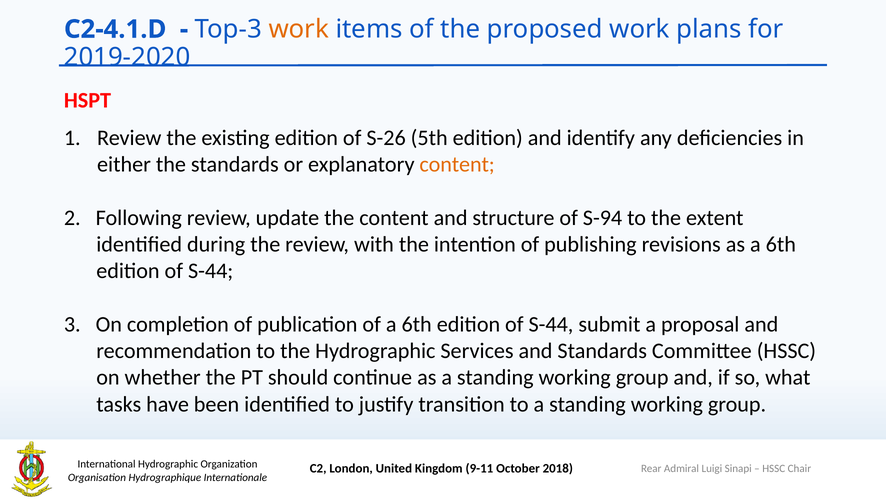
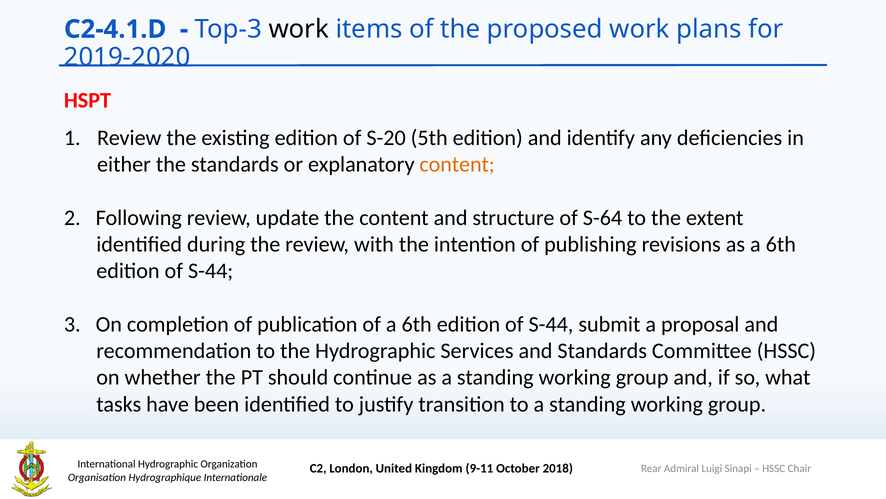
work at (299, 29) colour: orange -> black
S-26: S-26 -> S-20
S-94: S-94 -> S-64
